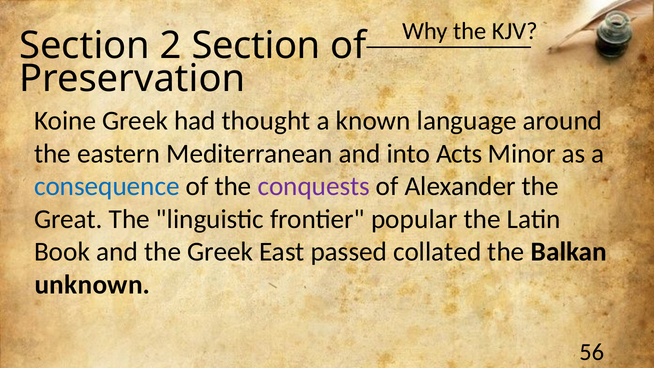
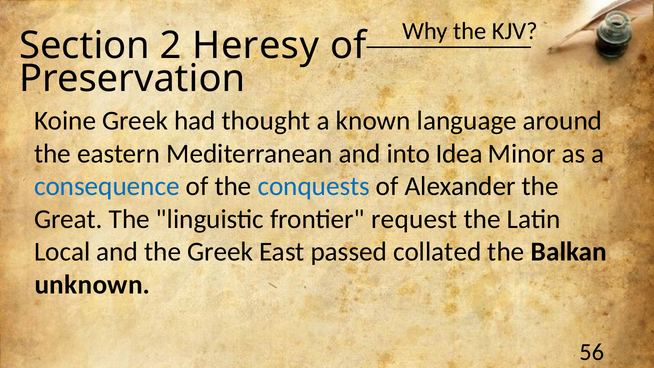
2 Section: Section -> Heresy
Acts: Acts -> Idea
conquests colour: purple -> blue
popular: popular -> request
Book: Book -> Local
